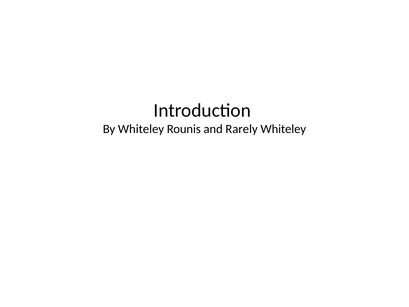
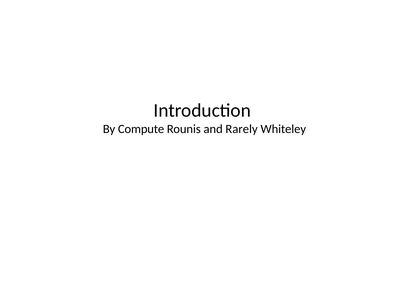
By Whiteley: Whiteley -> Compute
